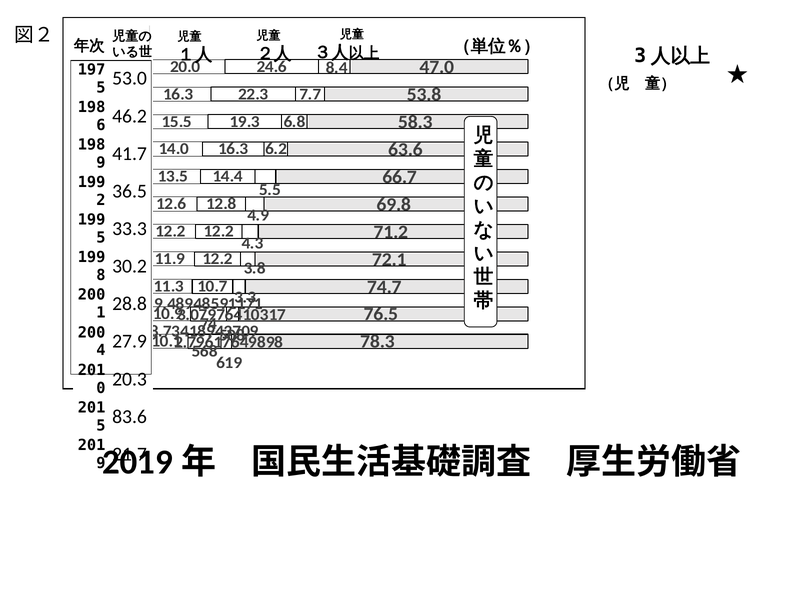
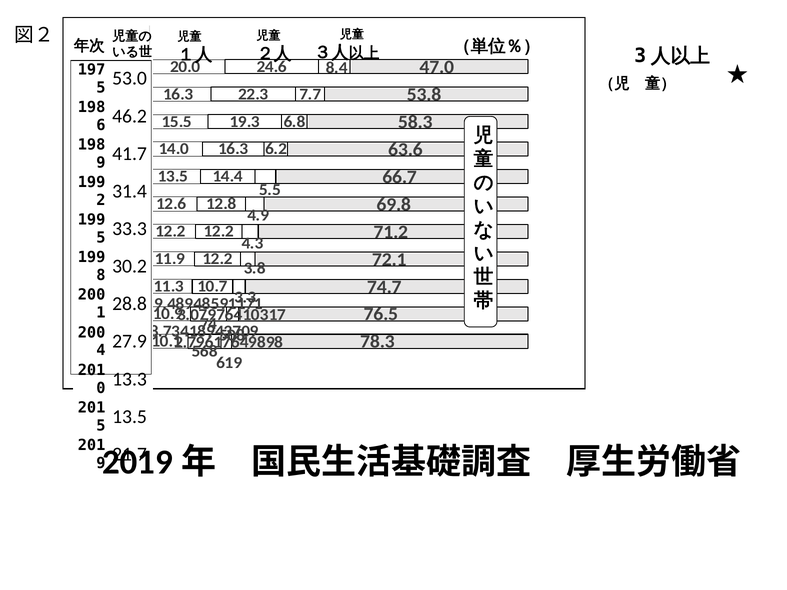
36.5: 36.5 -> 31.4
20.3: 20.3 -> 13.3
83.6 at (130, 417): 83.6 -> 13.5
